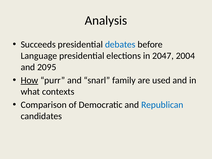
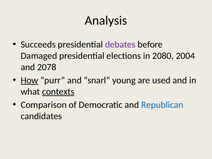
debates colour: blue -> purple
Language: Language -> Damaged
2047: 2047 -> 2080
2095: 2095 -> 2078
family: family -> young
contexts underline: none -> present
